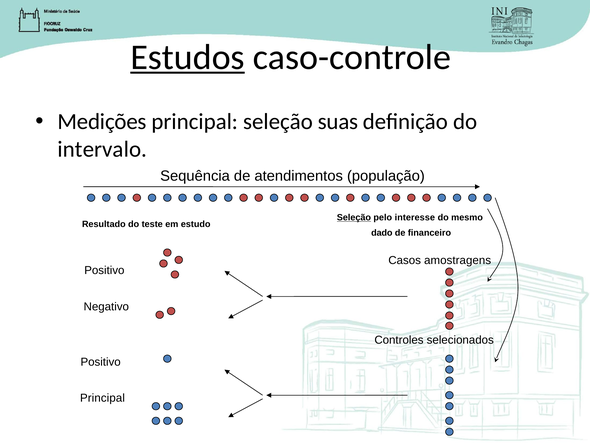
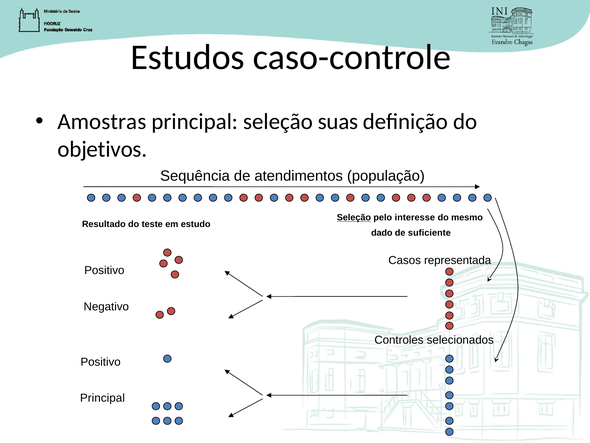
Estudos underline: present -> none
Medições: Medições -> Amostras
intervalo: intervalo -> objetivos
financeiro: financeiro -> suficiente
amostragens: amostragens -> representada
